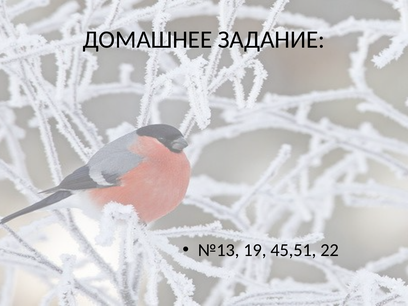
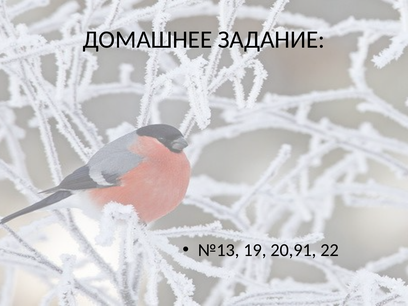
45,51: 45,51 -> 20,91
